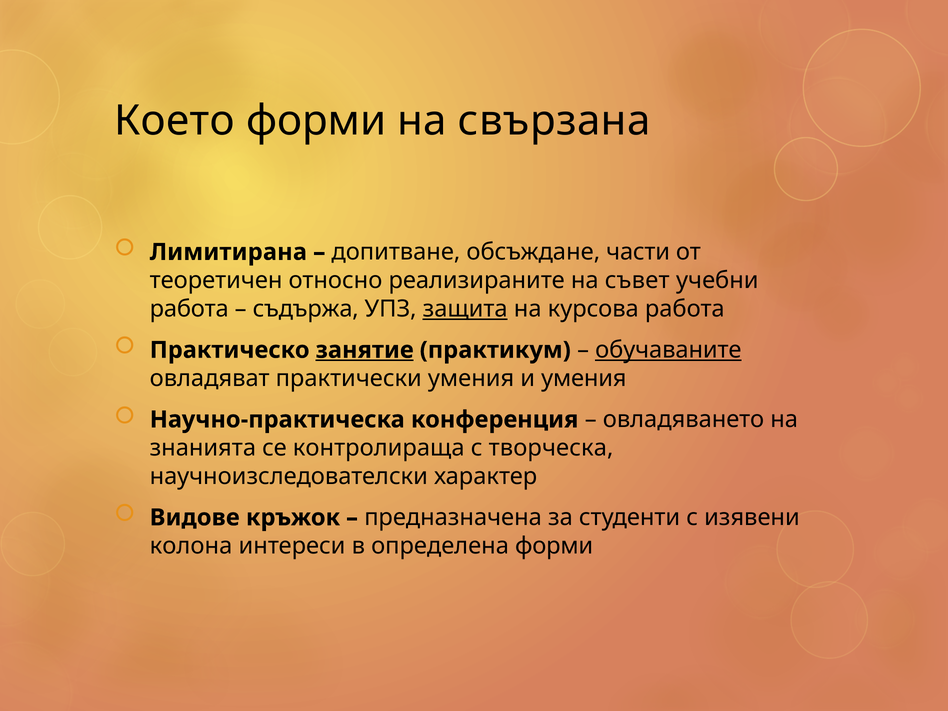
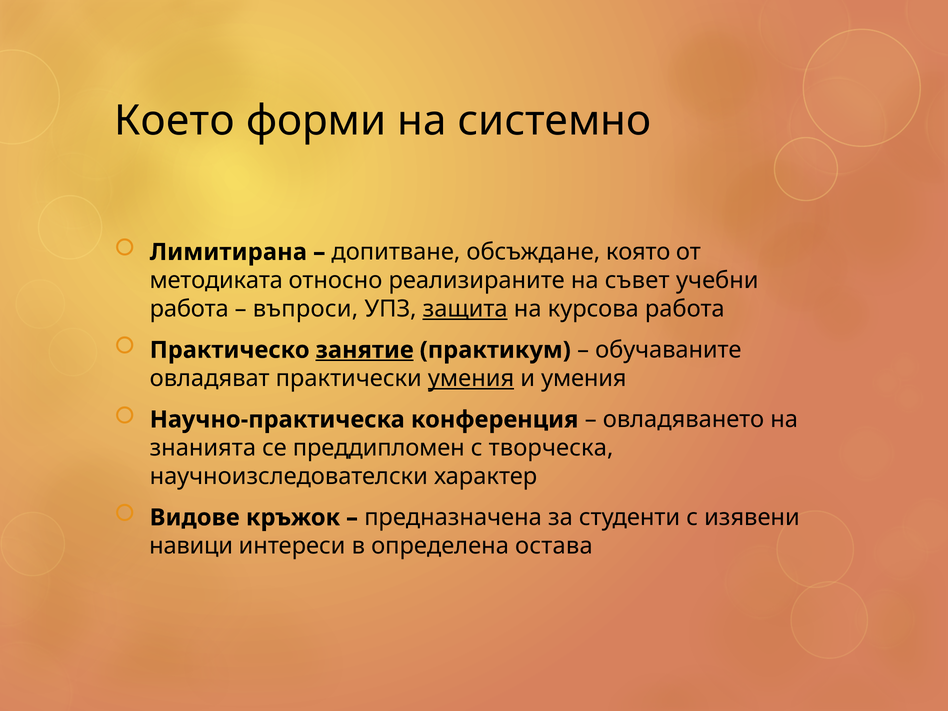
свързана: свързана -> системно
части: части -> която
теоретичен: теоретичен -> методиката
съдържа: съдържа -> въпроси
обучаваните underline: present -> none
умения at (471, 378) underline: none -> present
контролираща: контролираща -> преддипломен
колона: колона -> навици
определена форми: форми -> остава
